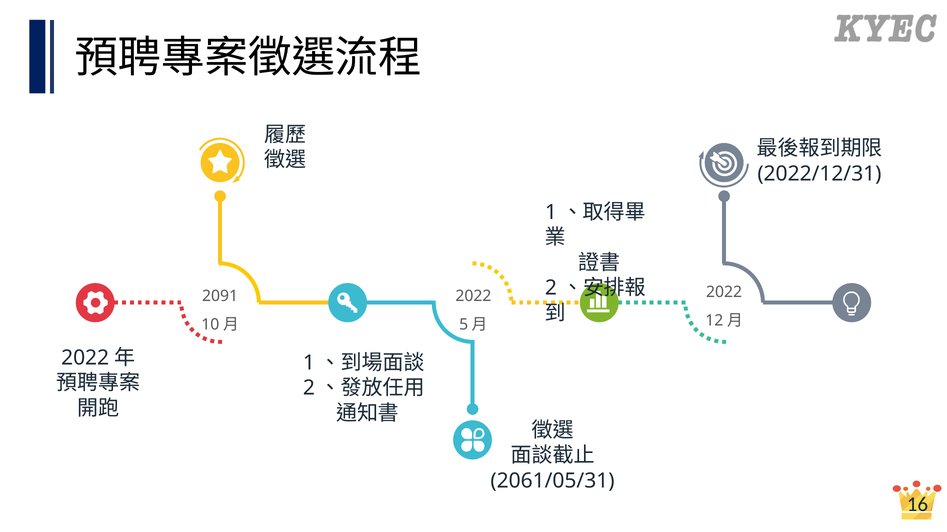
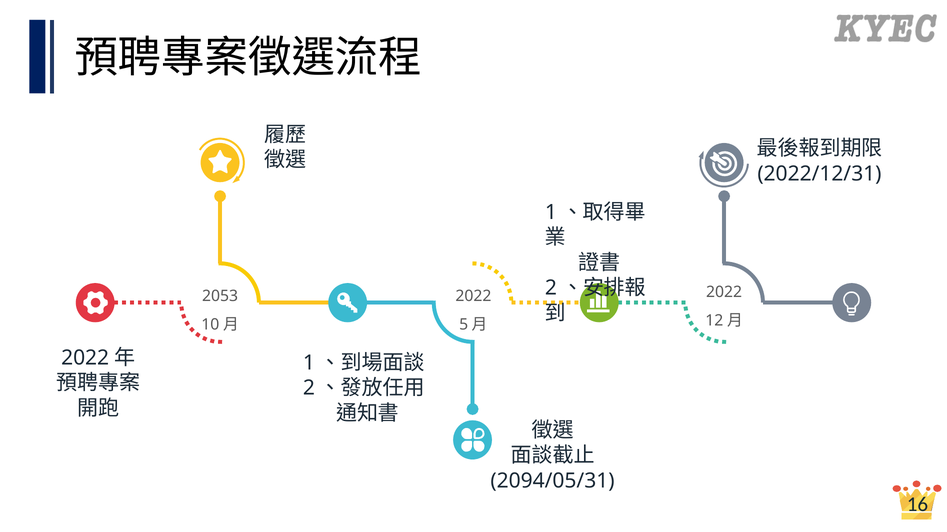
2091: 2091 -> 2053
2061/05/31: 2061/05/31 -> 2094/05/31
